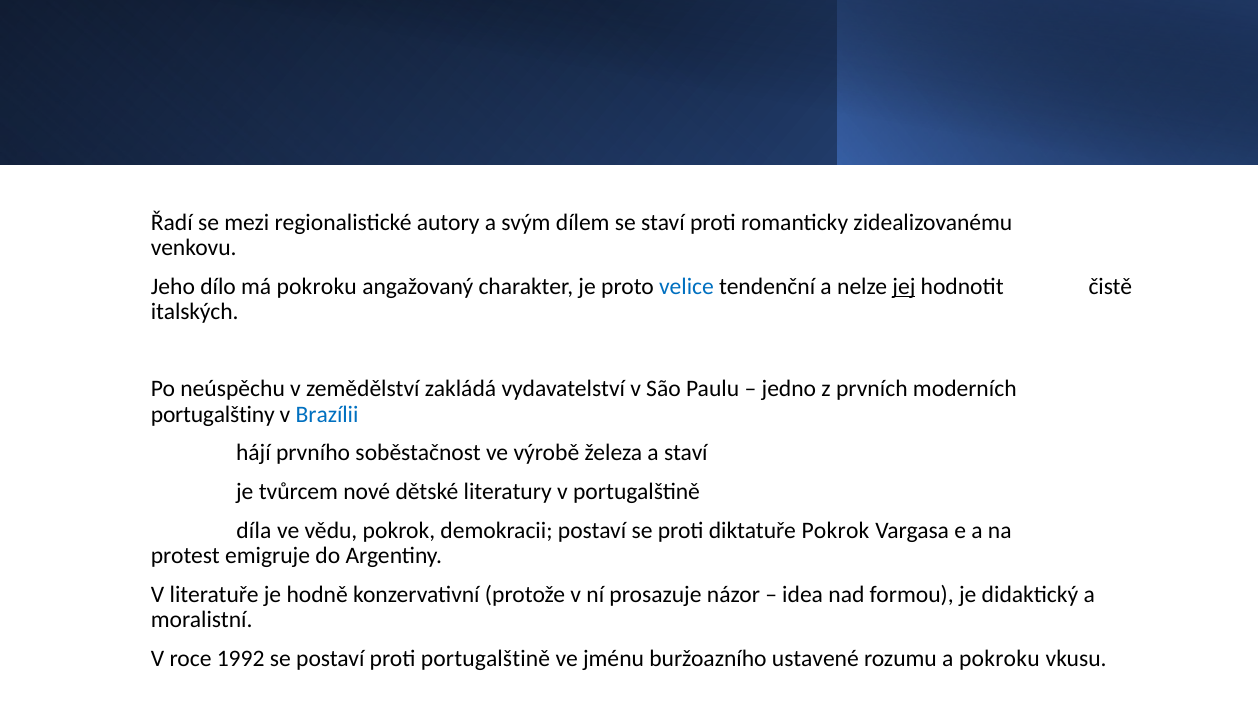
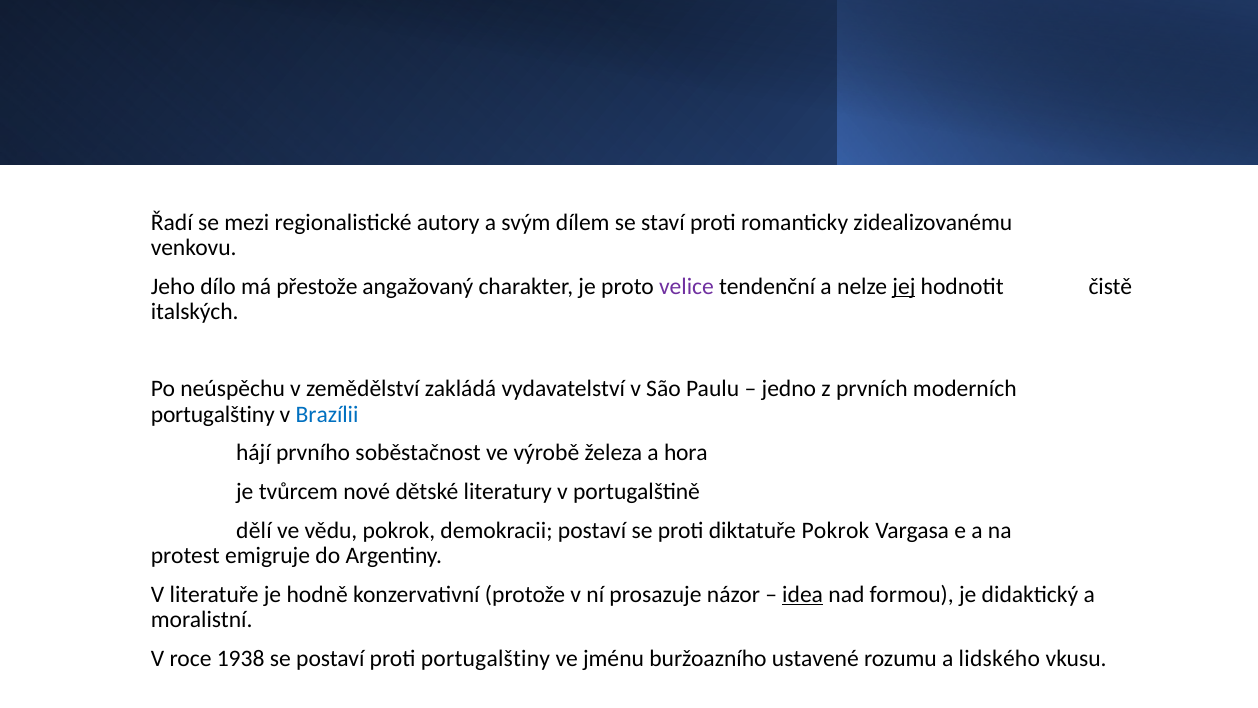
má pokroku: pokroku -> přestože
velice colour: blue -> purple
a staví: staví -> hora
díla: díla -> dělí
idea underline: none -> present
1992: 1992 -> 1938
proti portugalštině: portugalštině -> portugalštiny
a pokroku: pokroku -> lidského
